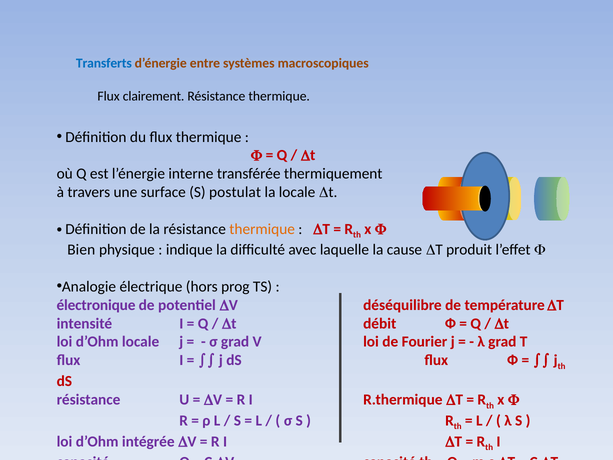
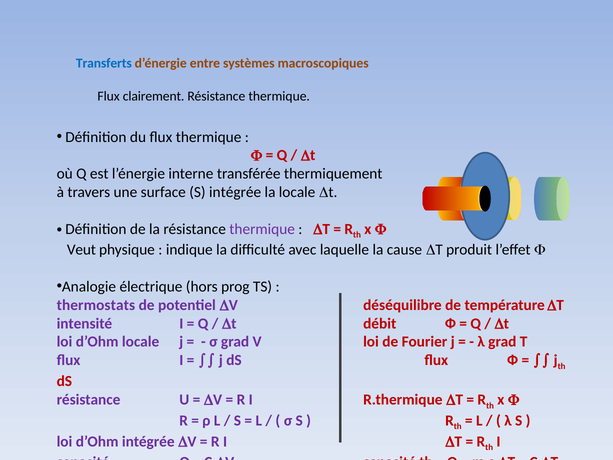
S postulat: postulat -> intégrée
thermique at (262, 229) colour: orange -> purple
Bien: Bien -> Veut
électronique: électronique -> thermostats
